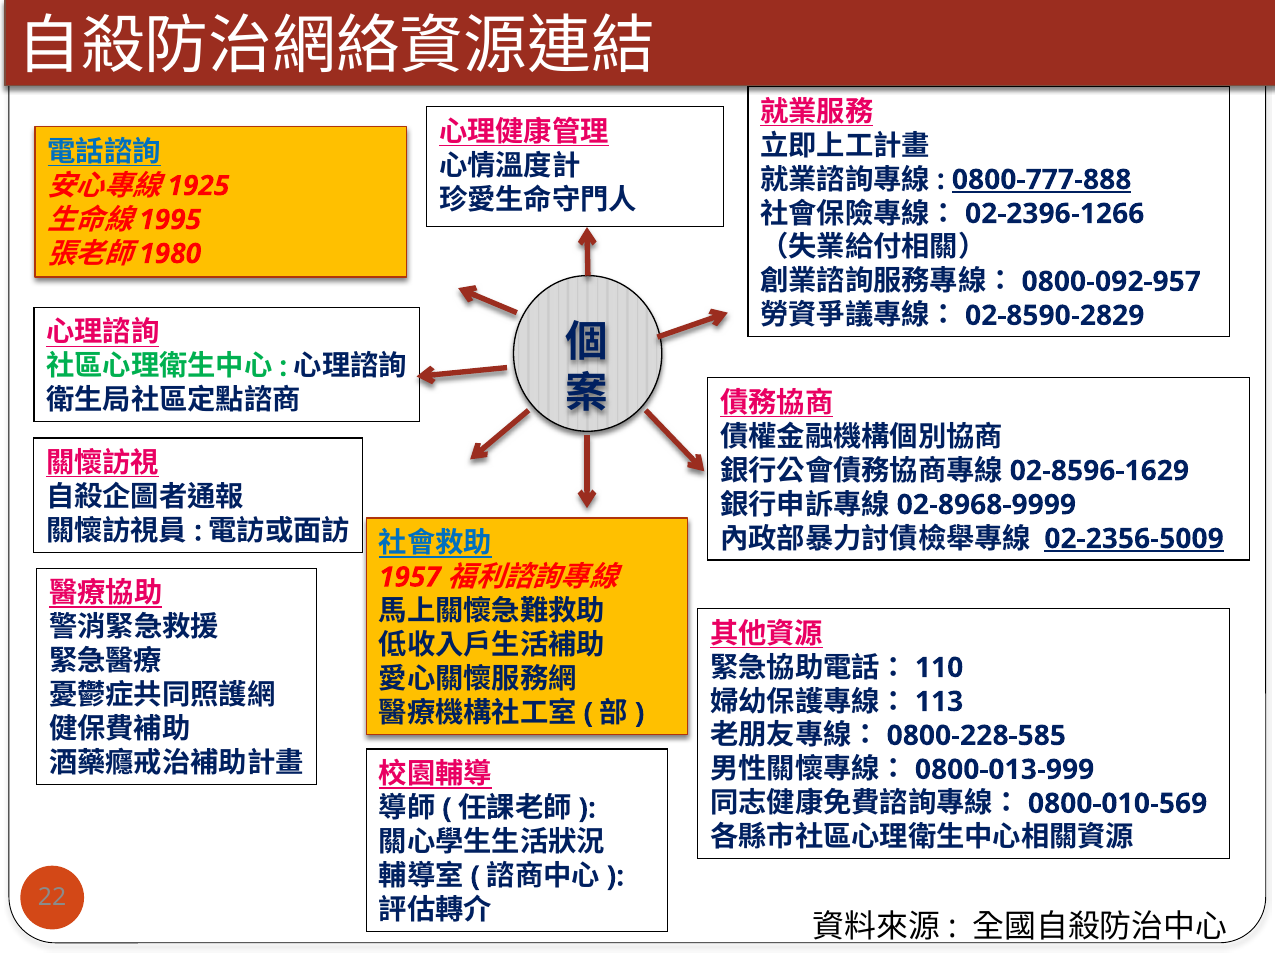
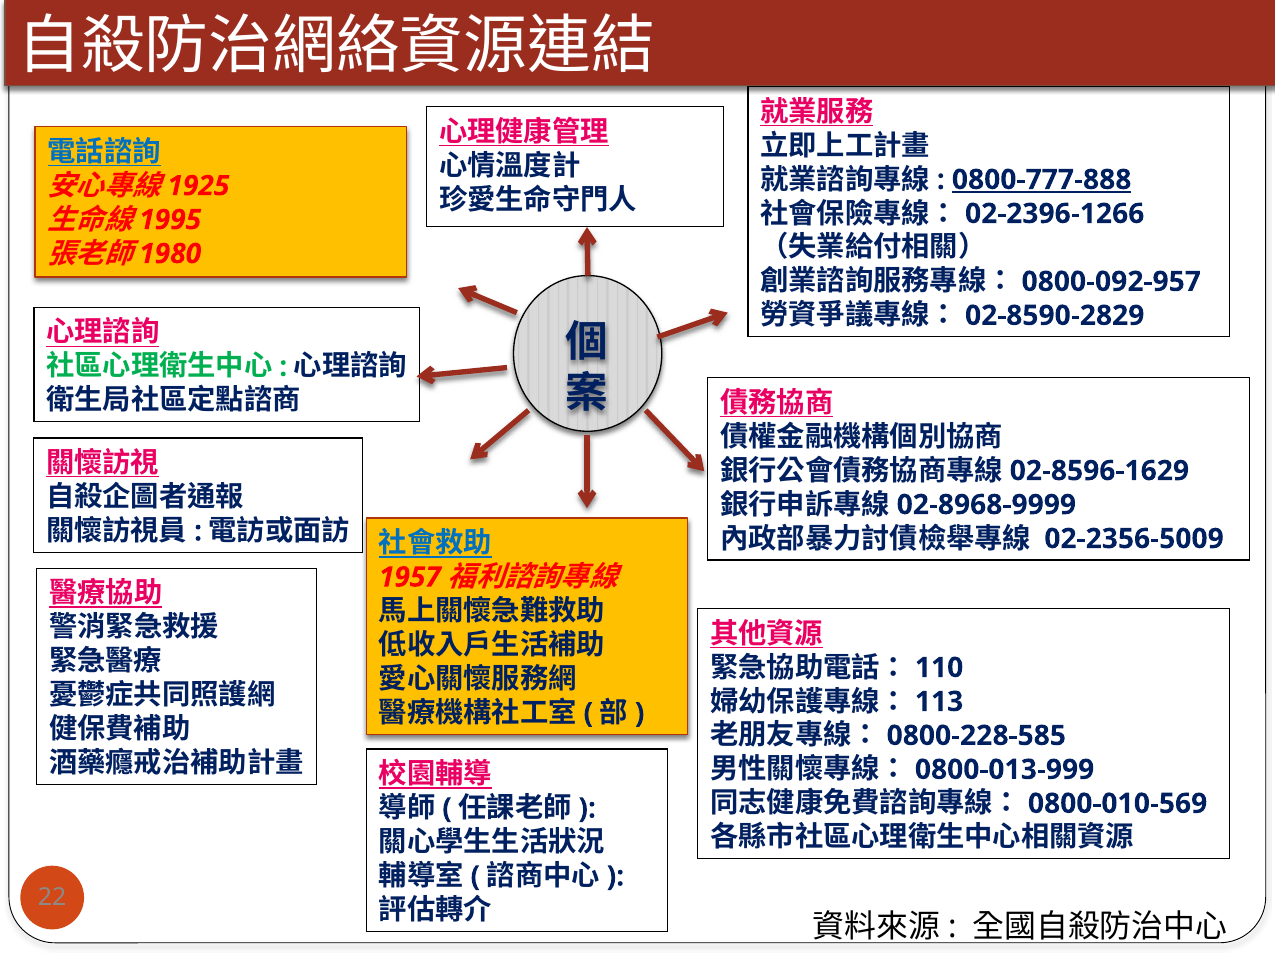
02-2356-5009 underline: present -> none
